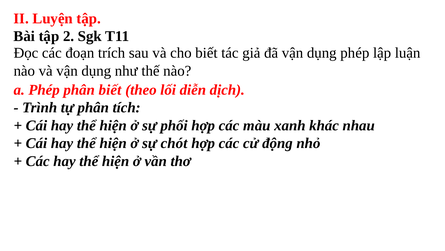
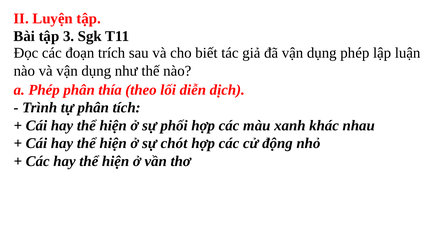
2: 2 -> 3
phân biết: biết -> thía
